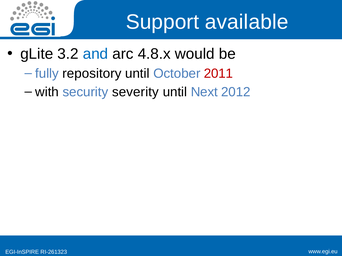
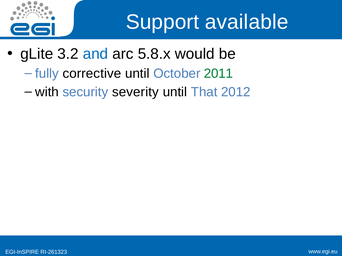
4.8.x: 4.8.x -> 5.8.x
repository: repository -> corrective
2011 colour: red -> green
Next: Next -> That
